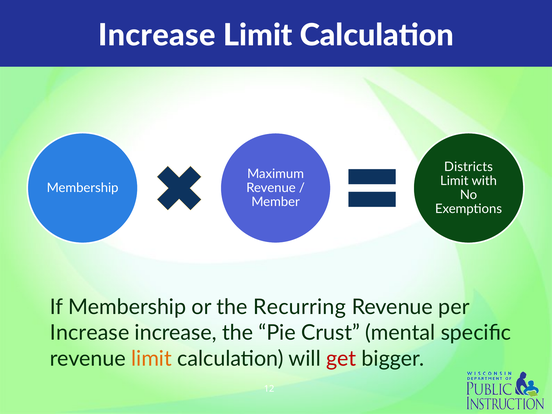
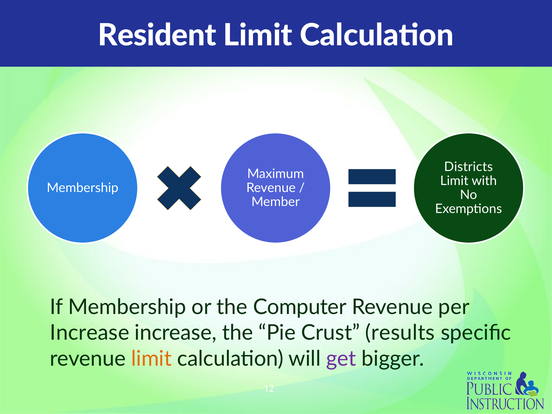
Increase at (157, 35): Increase -> Resident
Recurring: Recurring -> Computer
mental: mental -> results
get colour: red -> purple
